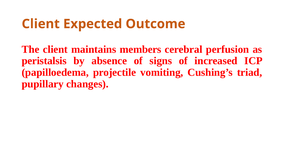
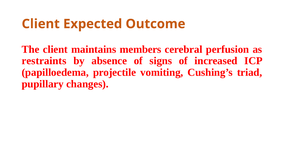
peristalsis: peristalsis -> restraints
